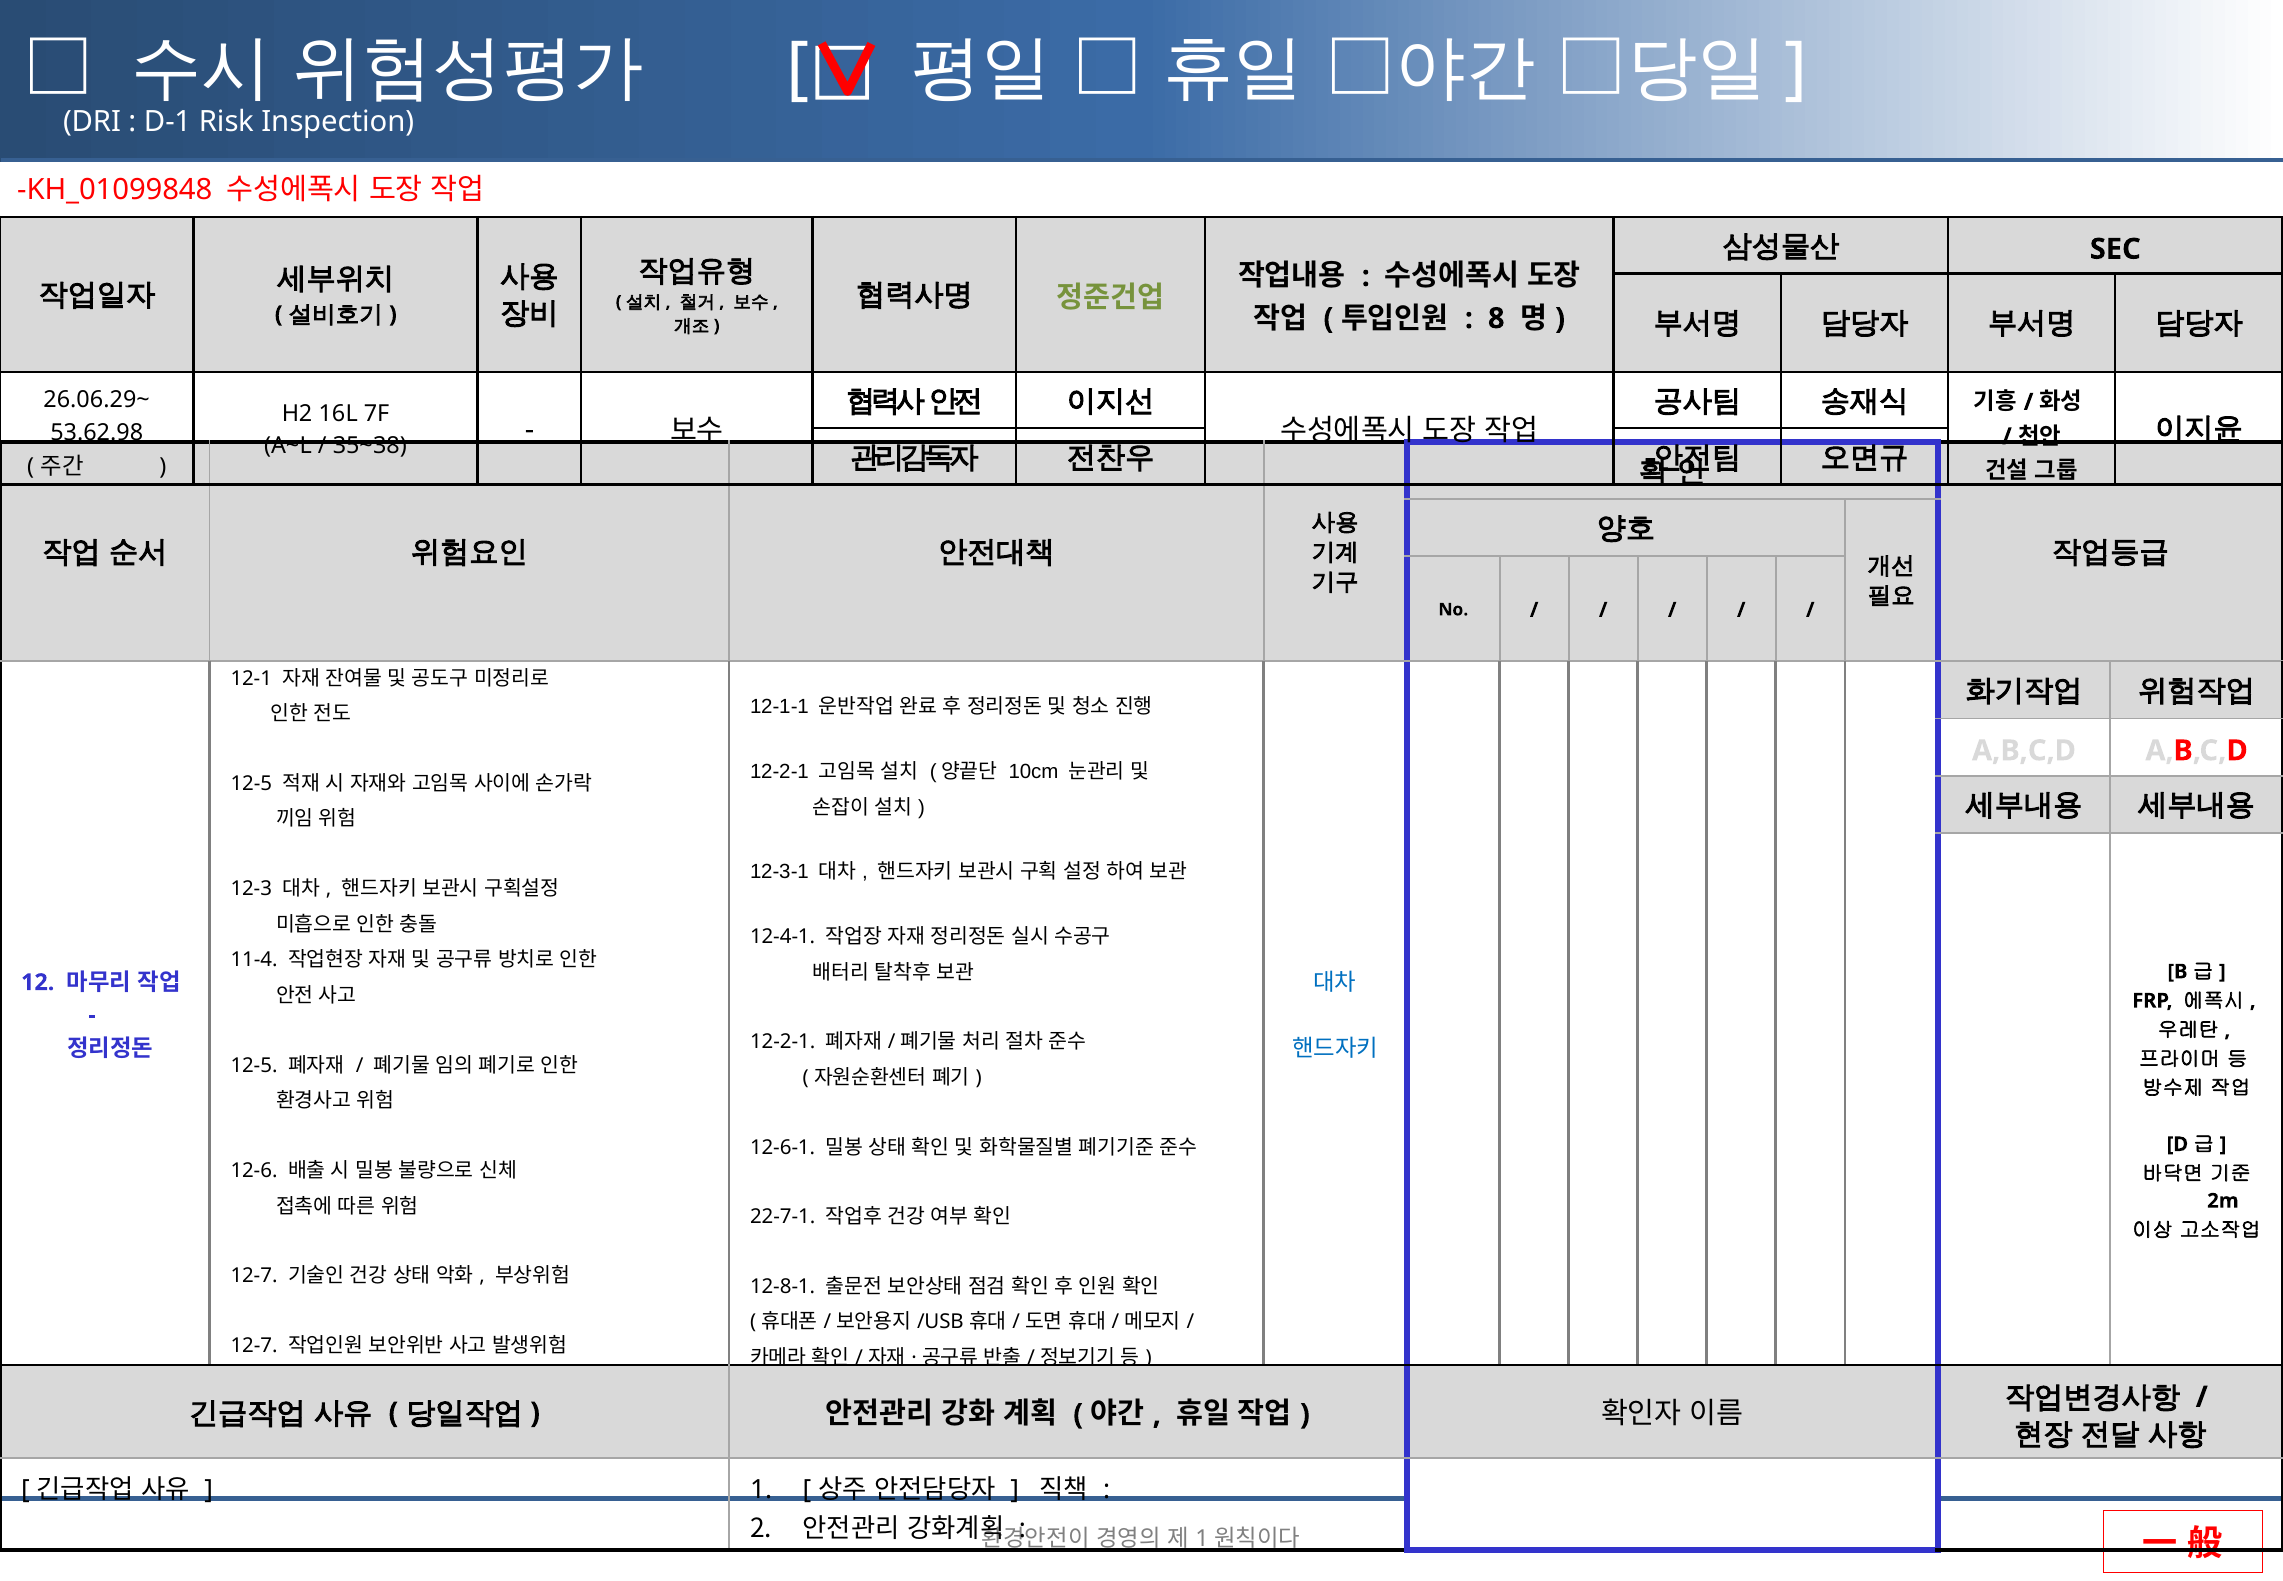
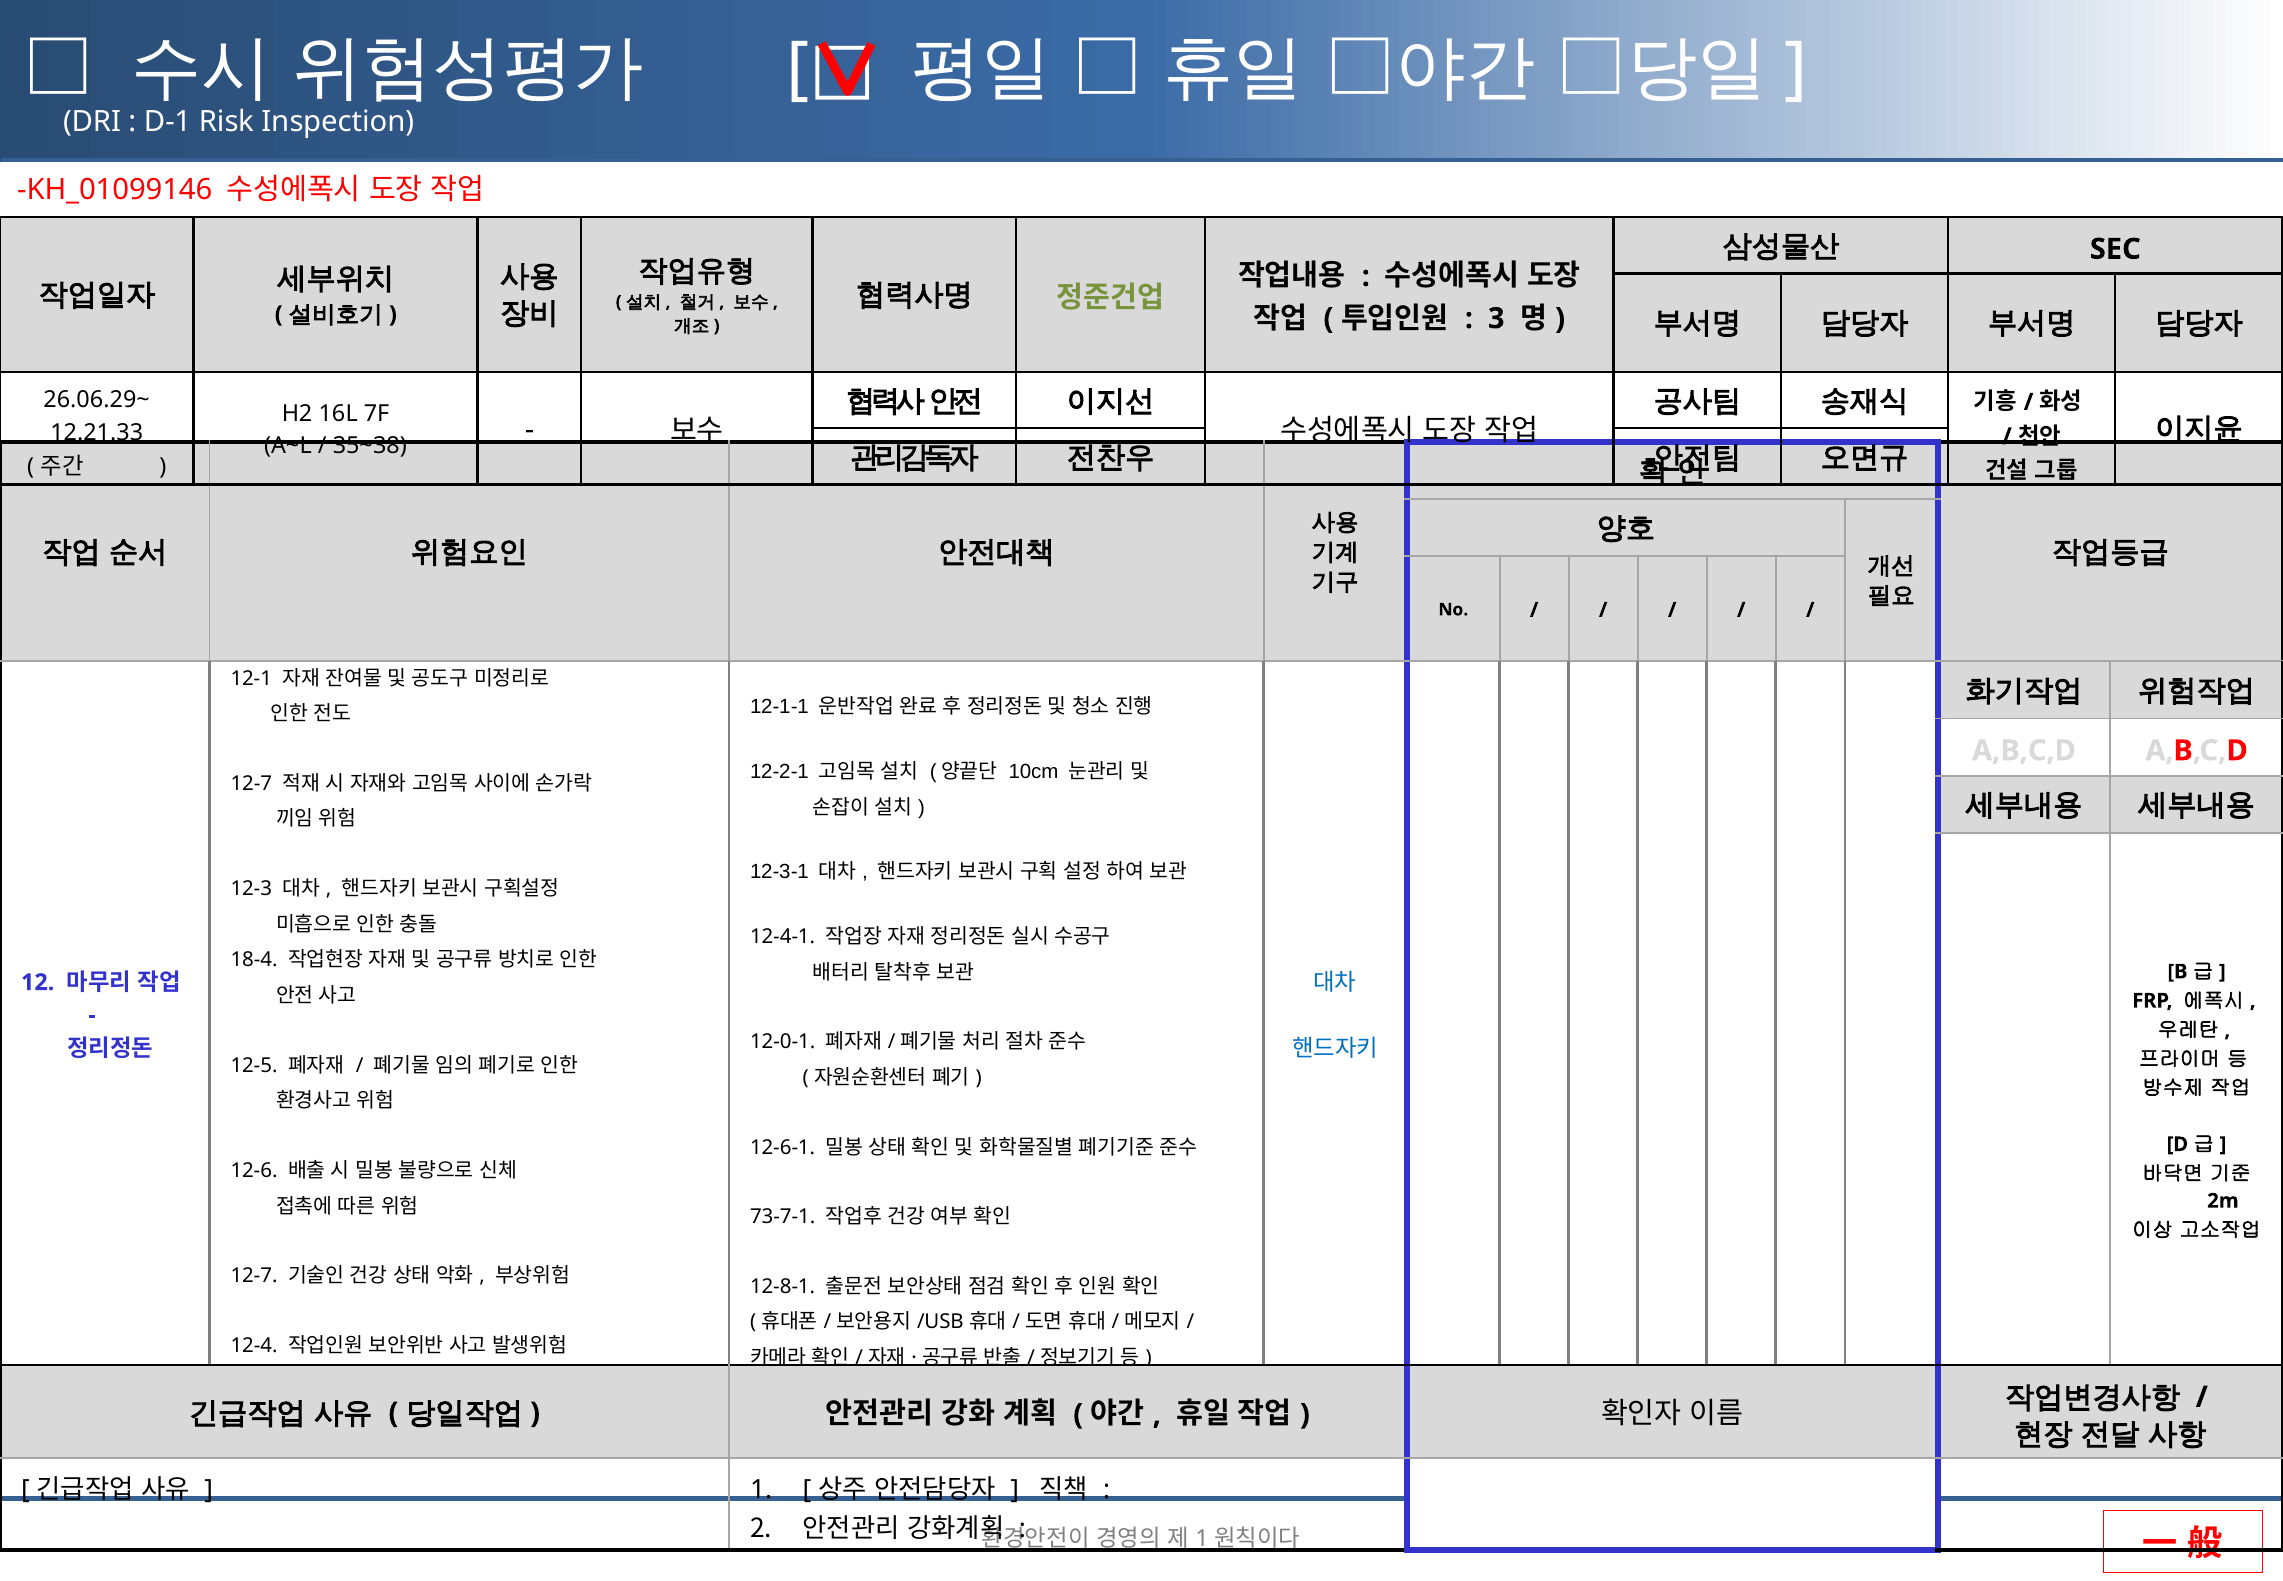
KH_01099848: KH_01099848 -> KH_01099146
8: 8 -> 3
53.62.98: 53.62.98 -> 12.21.33
12-5 at (251, 783): 12-5 -> 12-7
11-4: 11-4 -> 18-4
12-2-1 at (783, 1042): 12-2-1 -> 12-0-1
22-7-1: 22-7-1 -> 73-7-1
12-7 at (254, 1345): 12-7 -> 12-4
